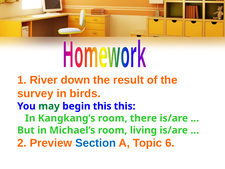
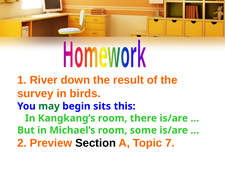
begin this: this -> sits
living: living -> some
Section colour: blue -> black
6: 6 -> 7
